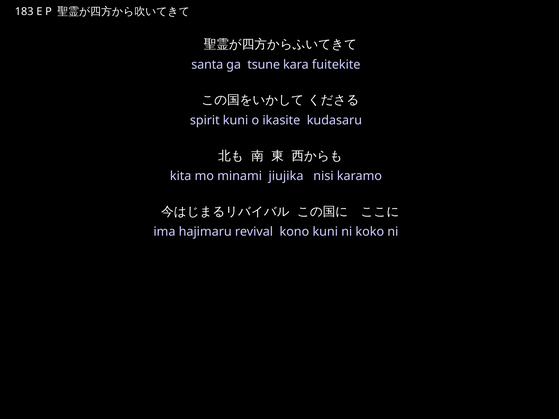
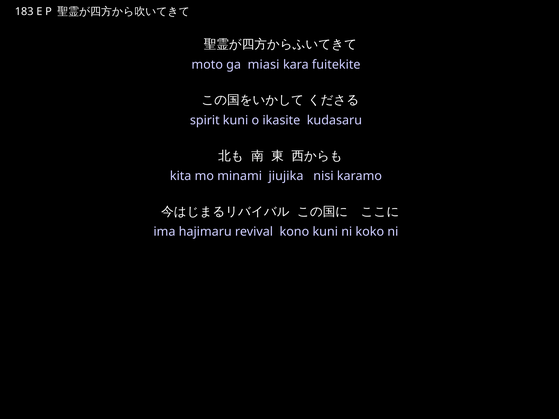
santa: santa -> moto
tsune: tsune -> miasi
